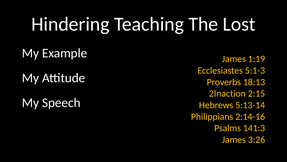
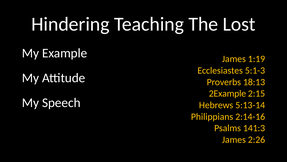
2Inaction: 2Inaction -> 2Example
3:26: 3:26 -> 2:26
